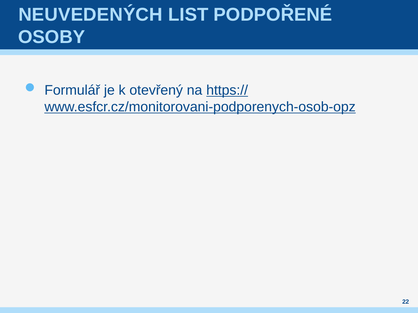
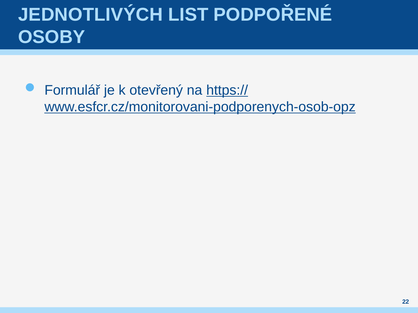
NEUVEDENÝCH: NEUVEDENÝCH -> JEDNOTLIVÝCH
